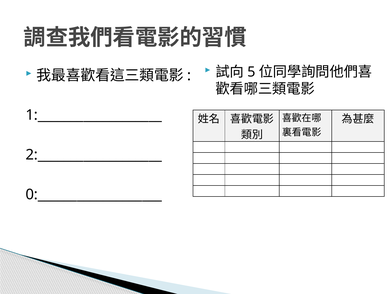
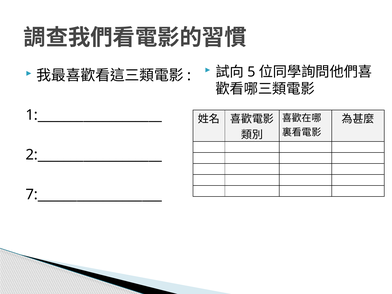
0:___________________: 0:___________________ -> 7:___________________
